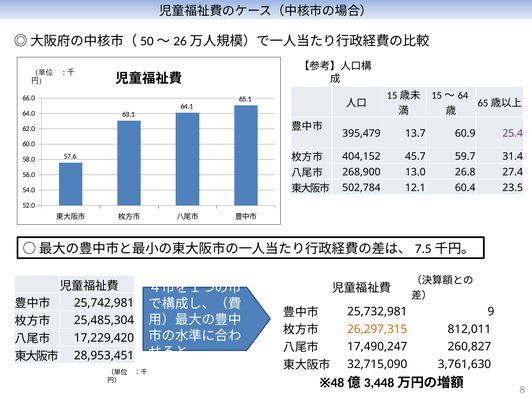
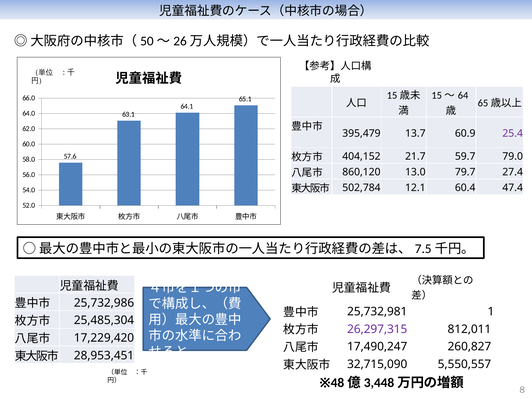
45.7: 45.7 -> 21.7
31.4: 31.4 -> 79.0
268,900: 268,900 -> 860,120
26.8: 26.8 -> 79.7
23.5: 23.5 -> 47.4
25,742,981: 25,742,981 -> 25,732,986
9: 9 -> 1
26,297,315 colour: orange -> purple
3,761,630: 3,761,630 -> 5,550,557
